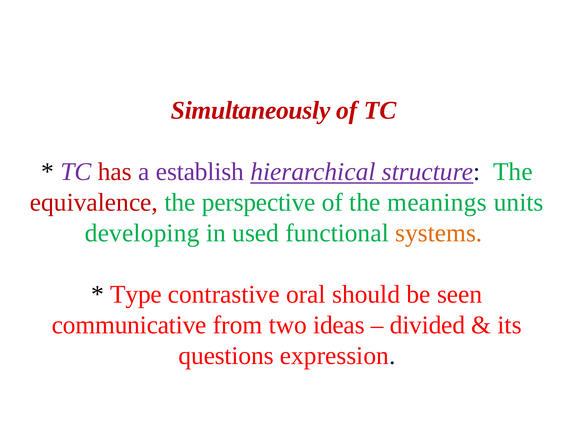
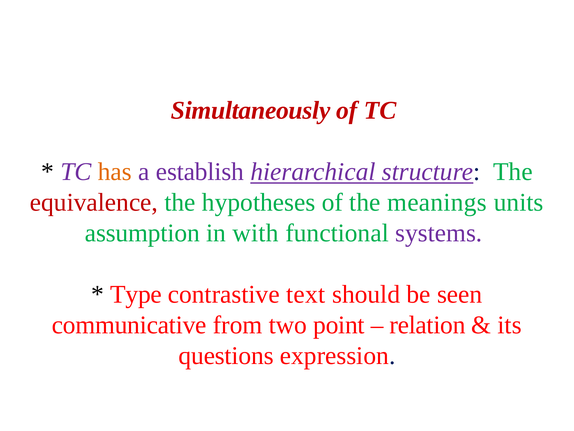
has colour: red -> orange
perspective: perspective -> hypotheses
developing: developing -> assumption
used: used -> with
systems colour: orange -> purple
oral: oral -> text
ideas: ideas -> point
divided: divided -> relation
